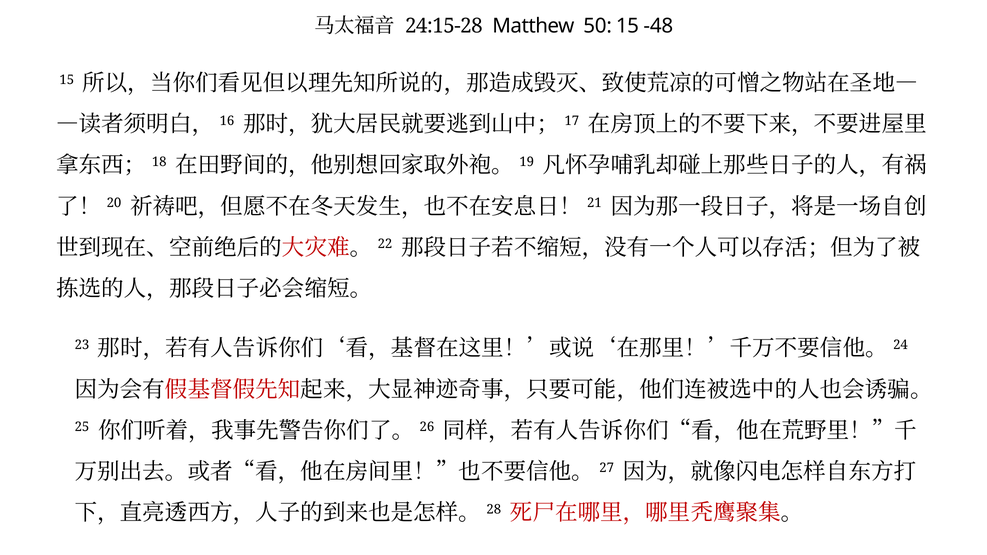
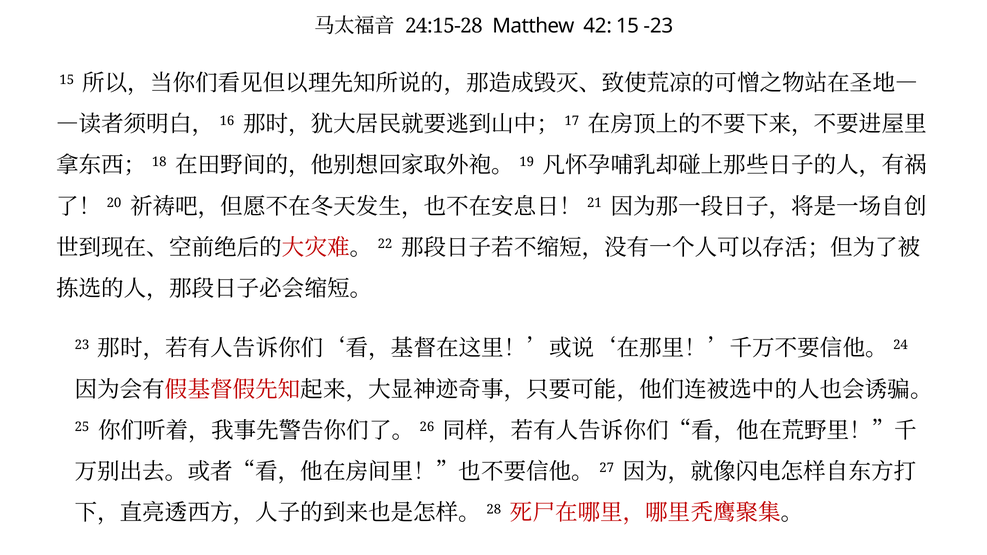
50: 50 -> 42
-48: -48 -> -23
